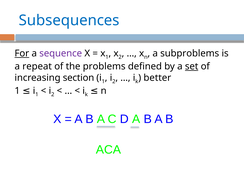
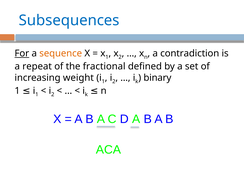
sequence colour: purple -> orange
subproblems: subproblems -> contradiction
problems: problems -> fractional
set underline: present -> none
section: section -> weight
better: better -> binary
